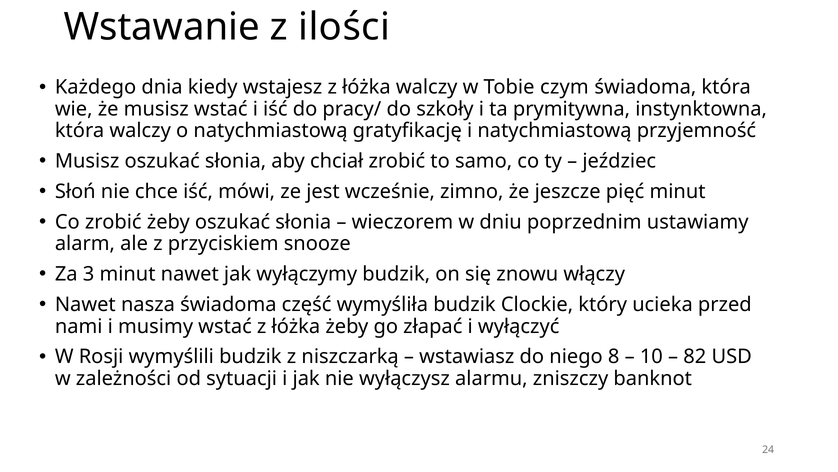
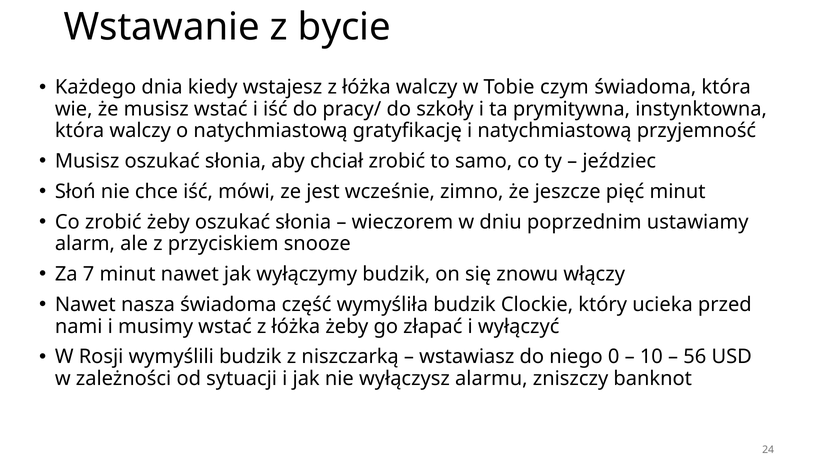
ilości: ilości -> bycie
3: 3 -> 7
8: 8 -> 0
82: 82 -> 56
